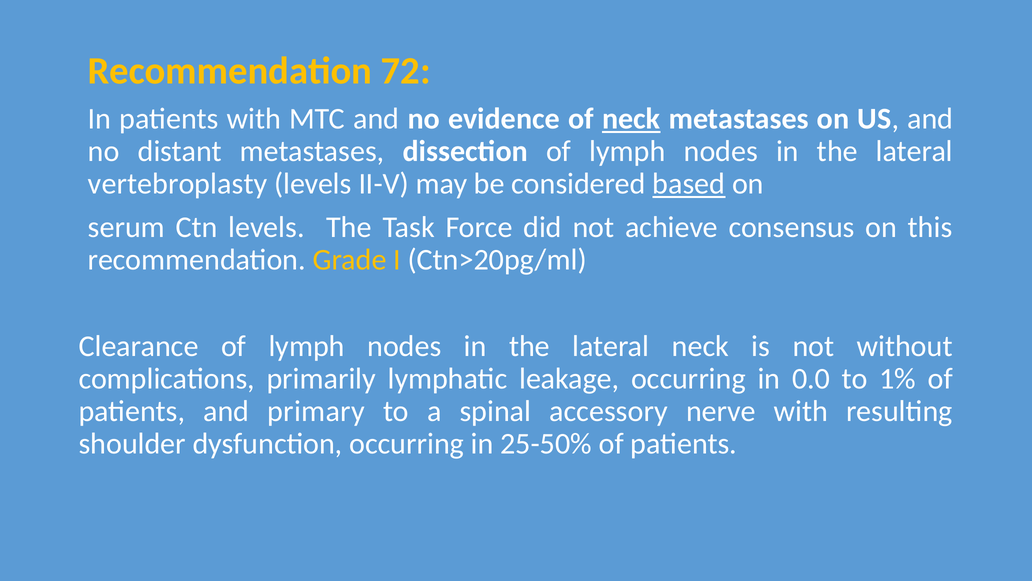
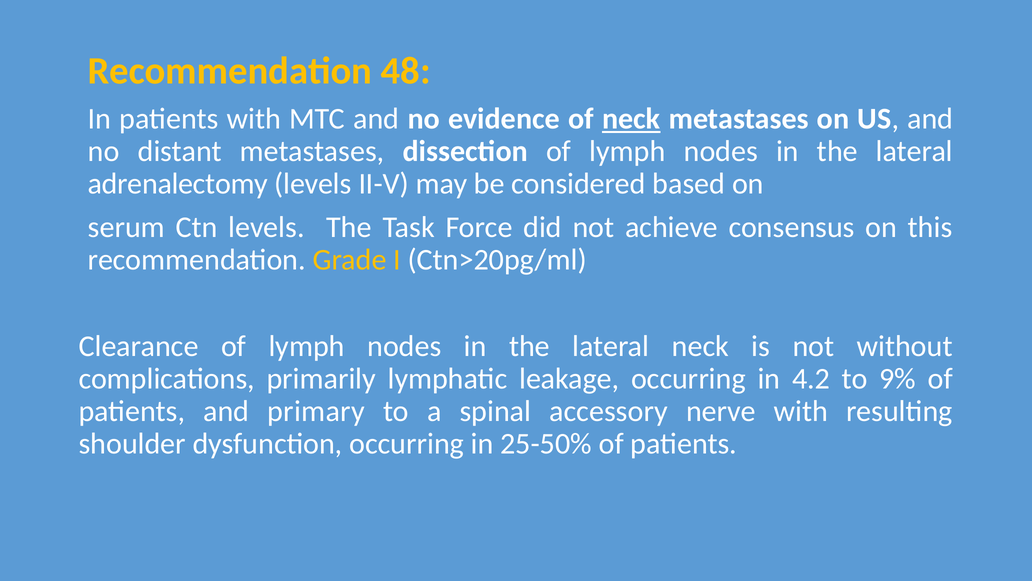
72: 72 -> 48
vertebroplasty: vertebroplasty -> adrenalectomy
based underline: present -> none
0.0: 0.0 -> 4.2
1%: 1% -> 9%
